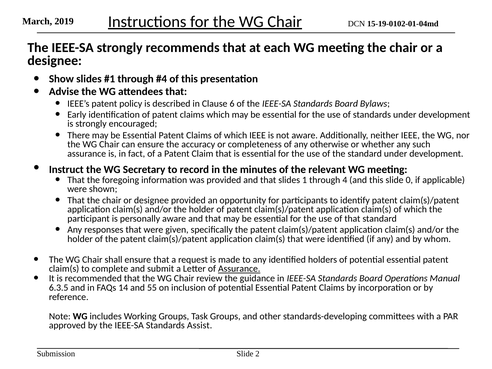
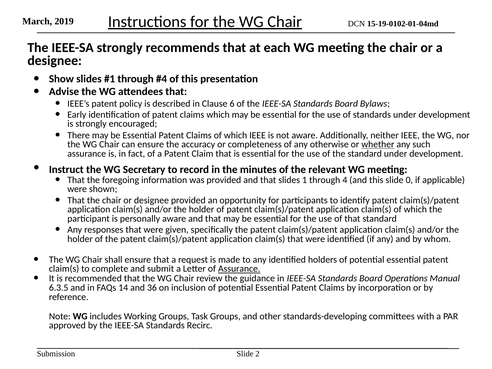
whether underline: none -> present
55: 55 -> 36
Assist: Assist -> Recirc
